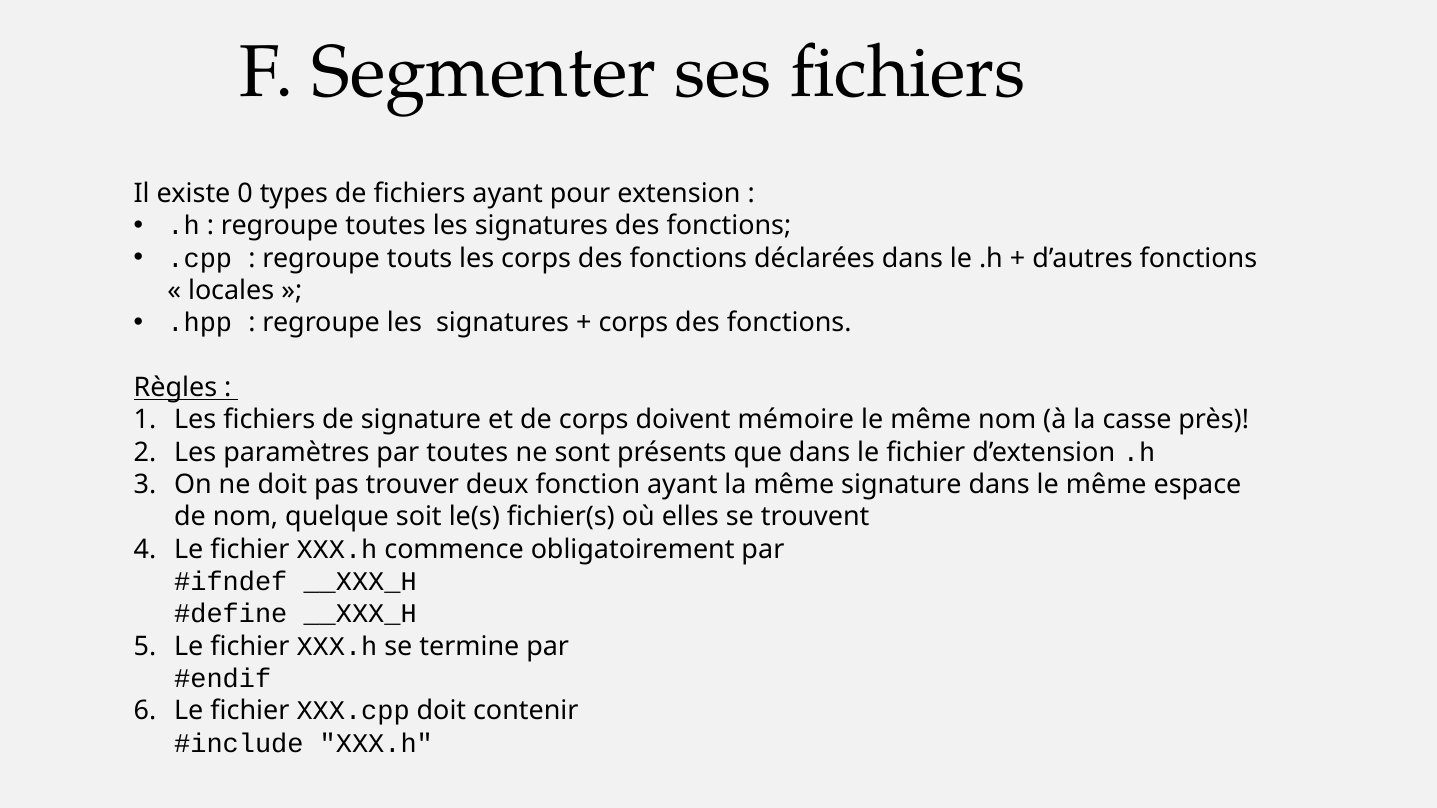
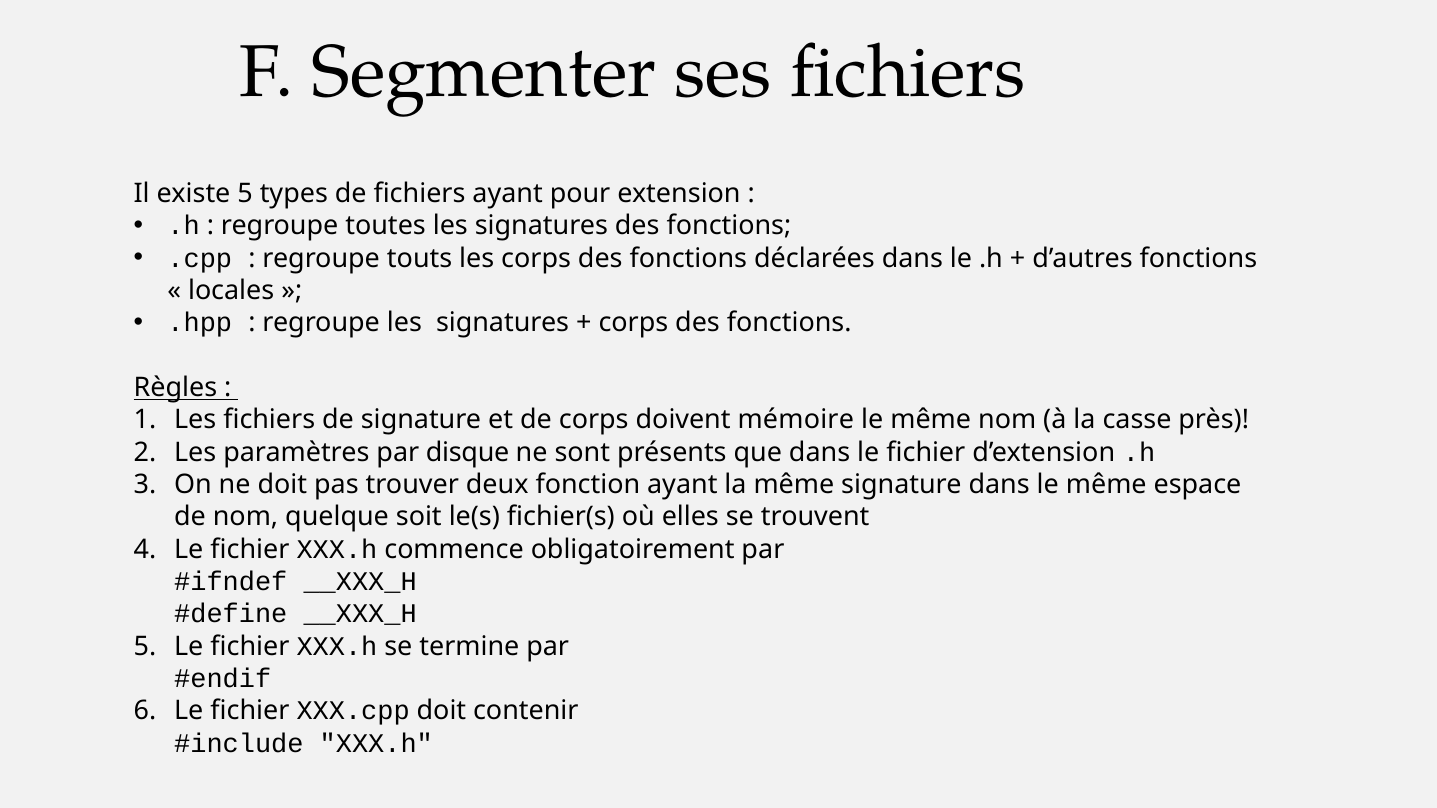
existe 0: 0 -> 5
par toutes: toutes -> disque
